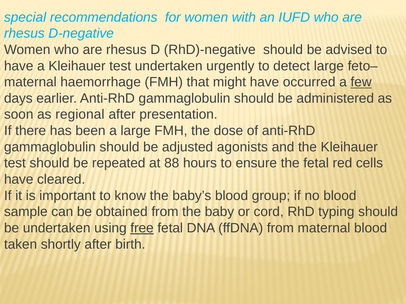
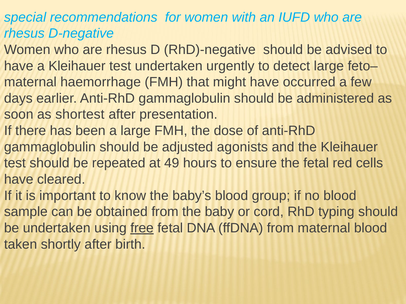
few underline: present -> none
regional: regional -> shortest
88: 88 -> 49
